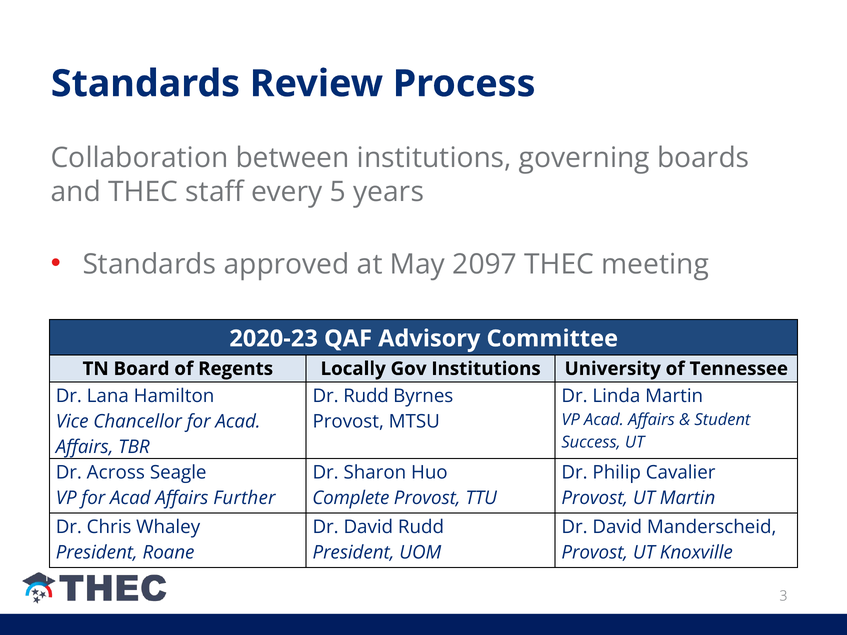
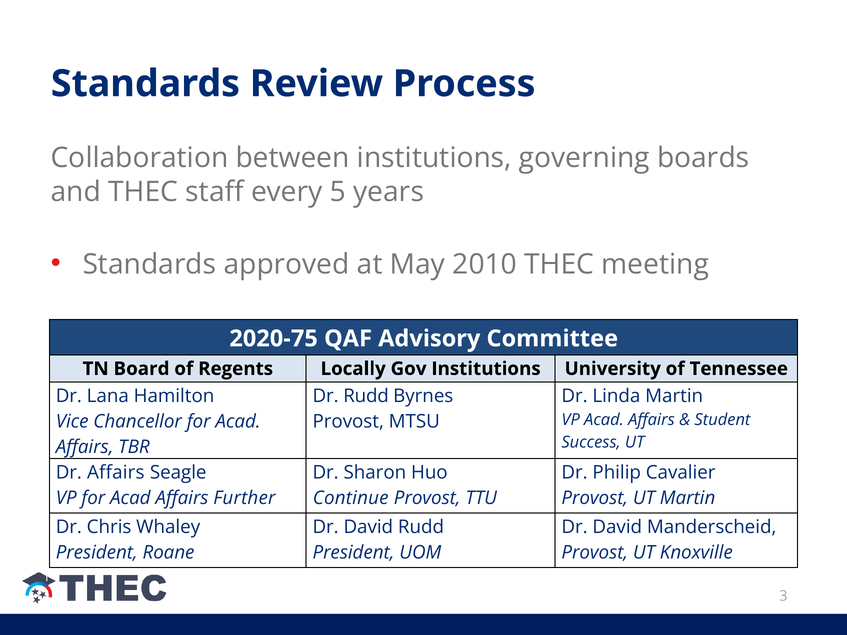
2097: 2097 -> 2010
2020-23: 2020-23 -> 2020-75
Dr Across: Across -> Affairs
Complete: Complete -> Continue
